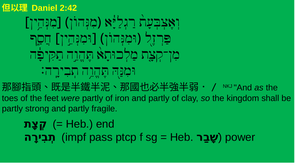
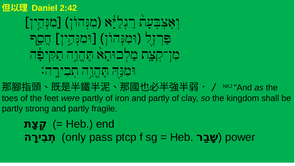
impf: impf -> only
